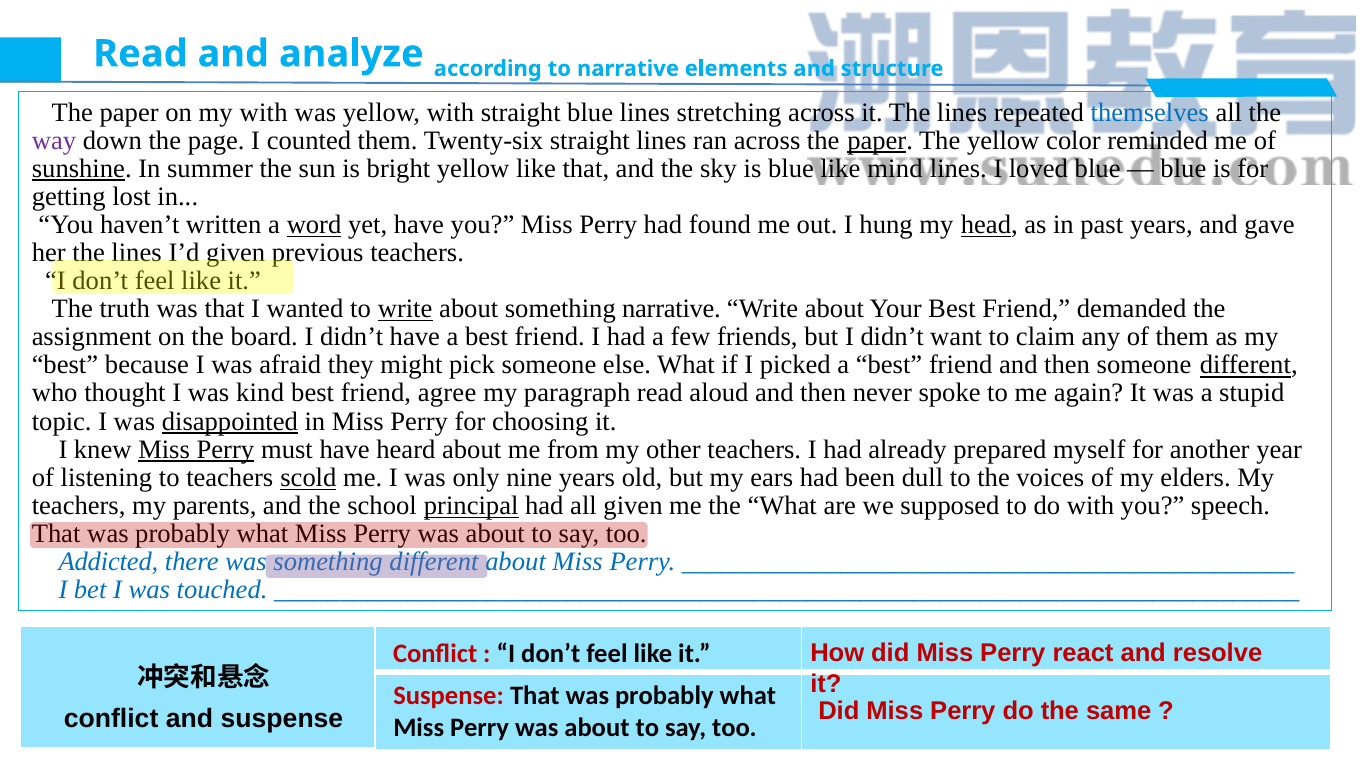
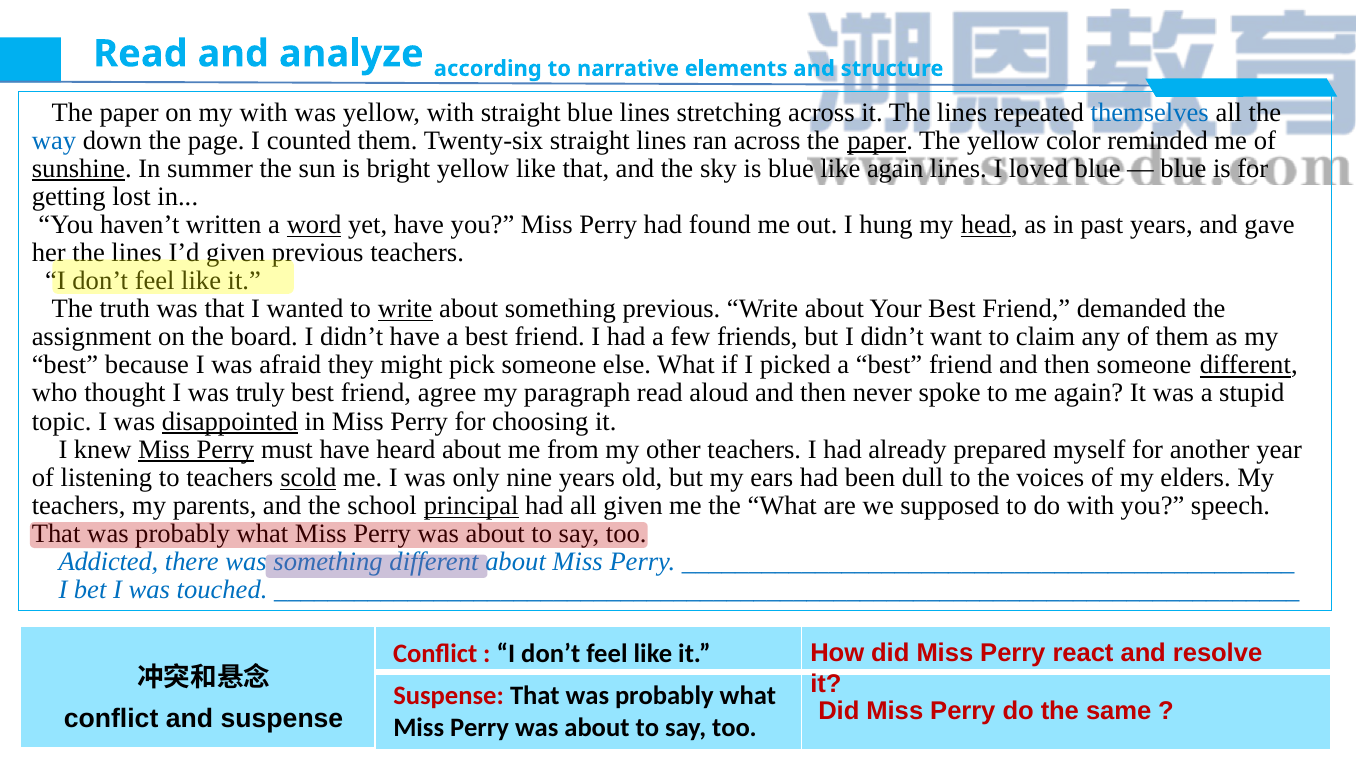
way colour: purple -> blue
like mind: mind -> again
something narrative: narrative -> previous
kind: kind -> truly
